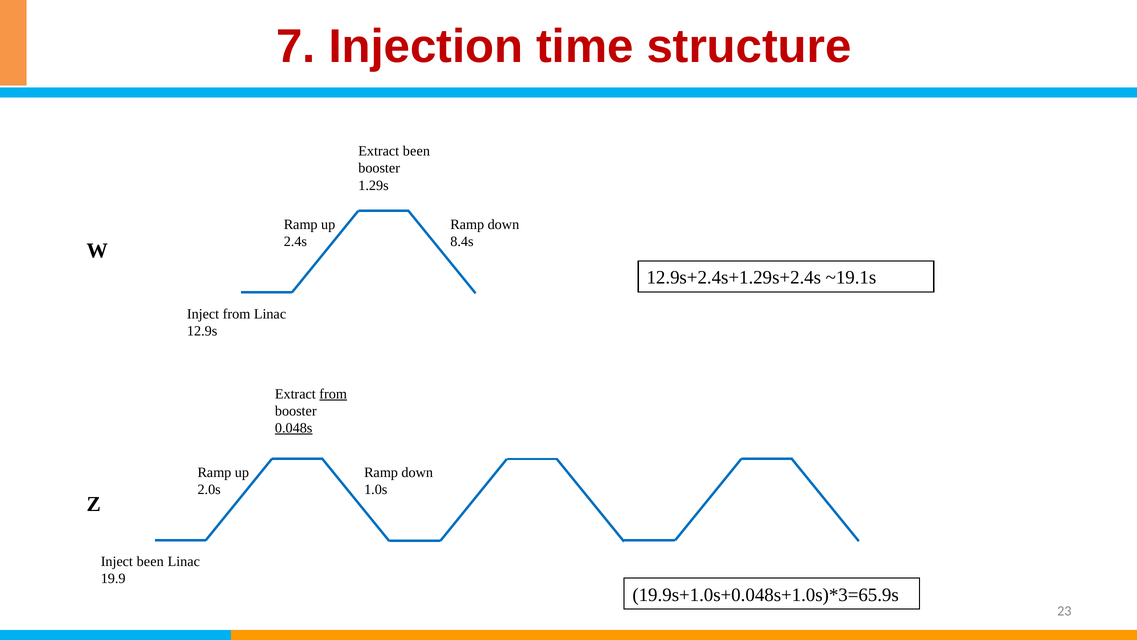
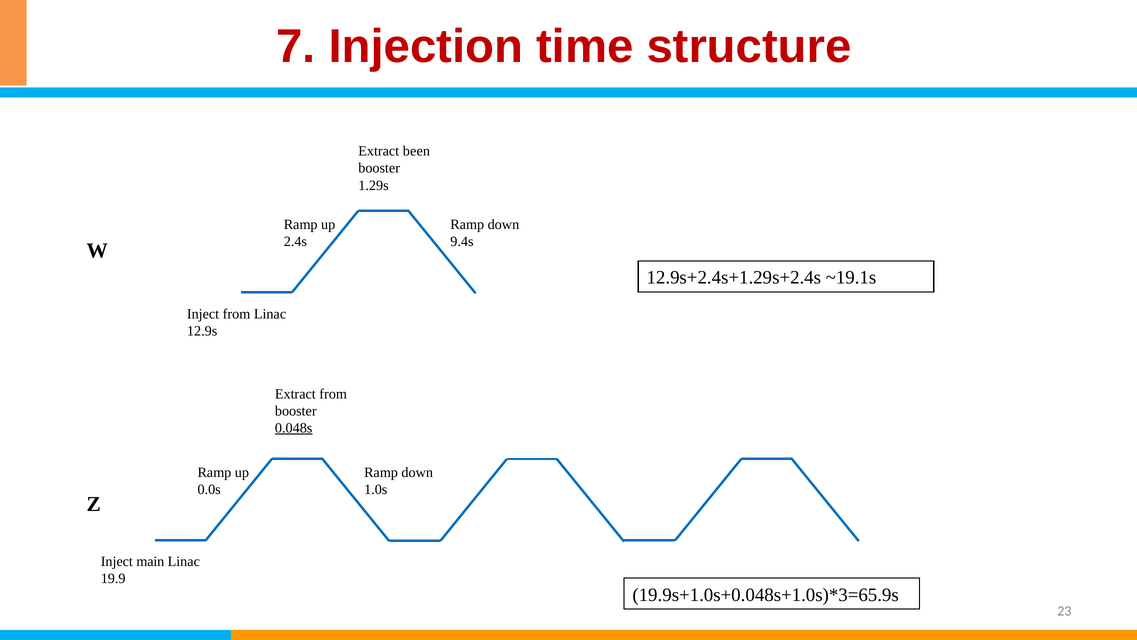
8.4s: 8.4s -> 9.4s
from at (333, 394) underline: present -> none
2.0s: 2.0s -> 0.0s
Inject been: been -> main
